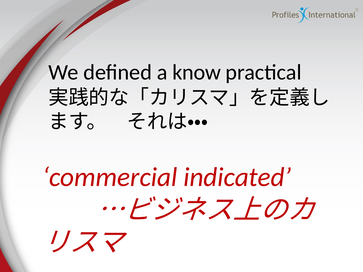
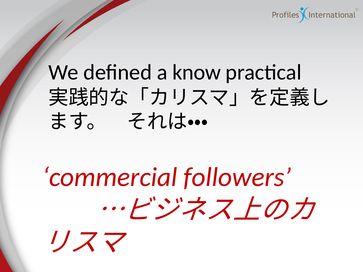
indicated: indicated -> followers
